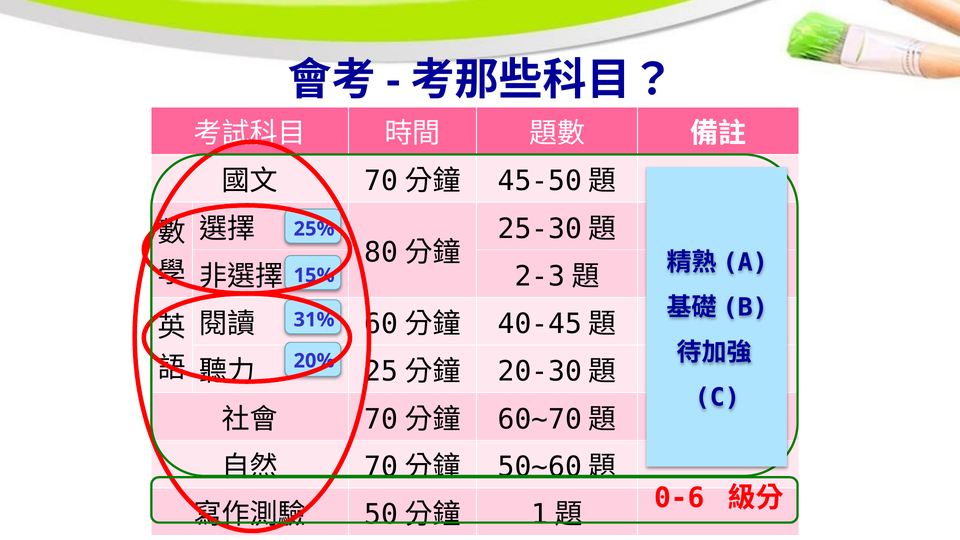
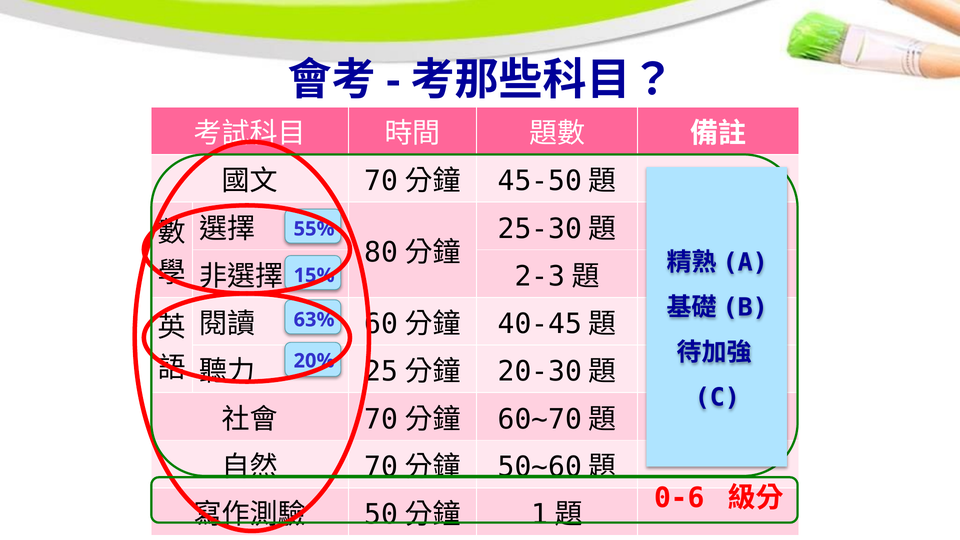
25%: 25% -> 55%
31%: 31% -> 63%
